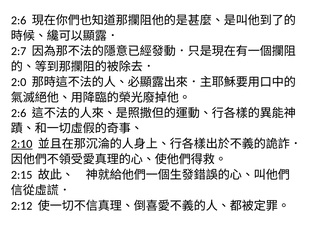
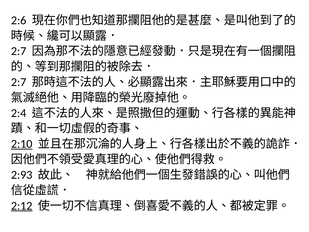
2:0 at (19, 82): 2:0 -> 2:7
2:6 at (19, 113): 2:6 -> 2:4
2:15: 2:15 -> 2:93
2:12 underline: none -> present
